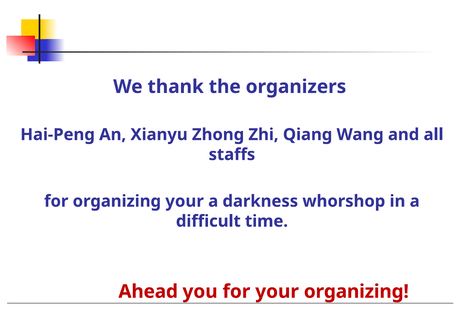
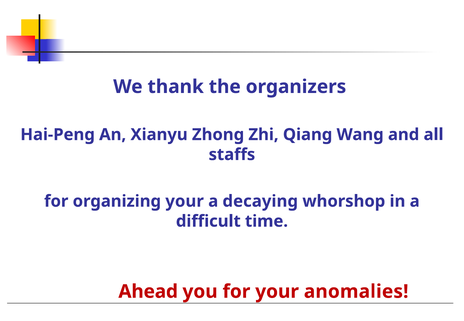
darkness: darkness -> decaying
your organizing: organizing -> anomalies
